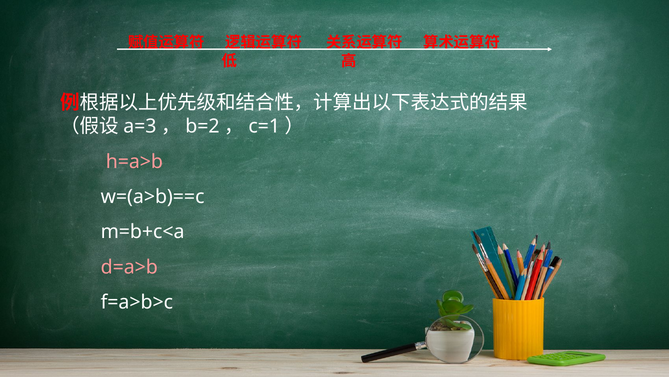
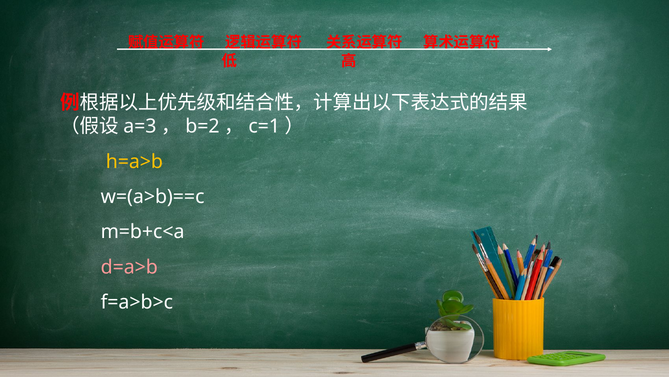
h=a>b colour: pink -> yellow
